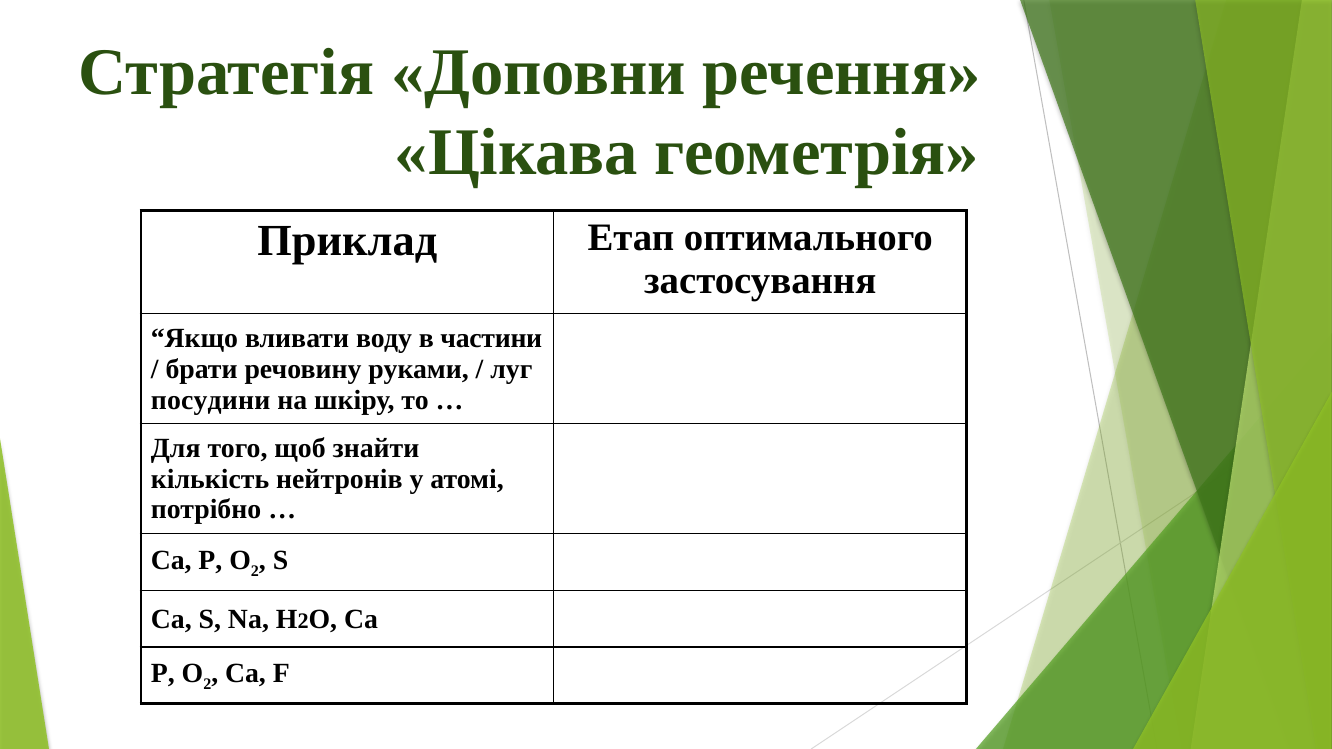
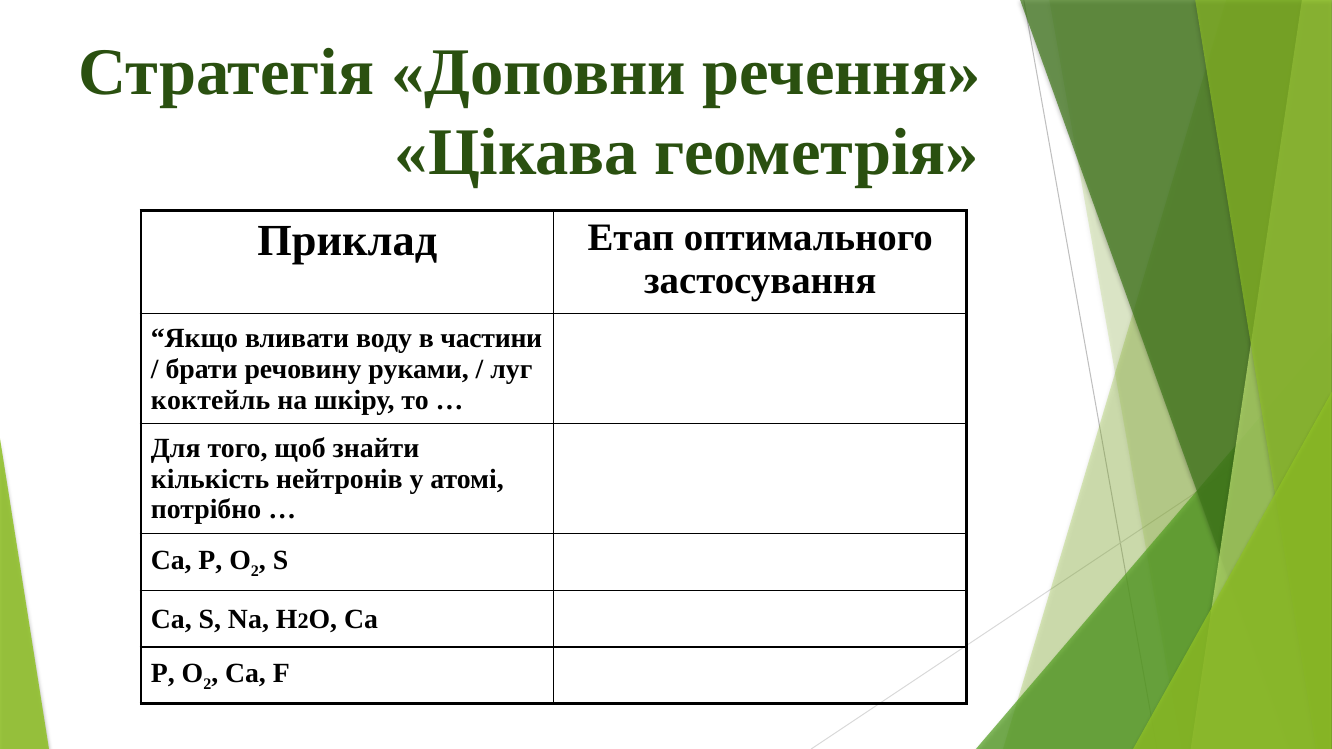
посудини: посудини -> коктейль
